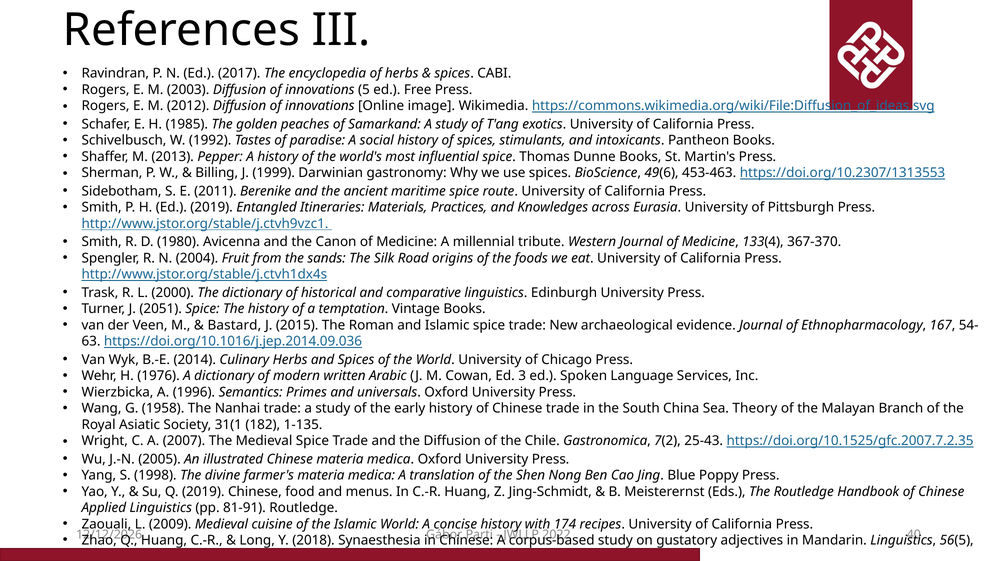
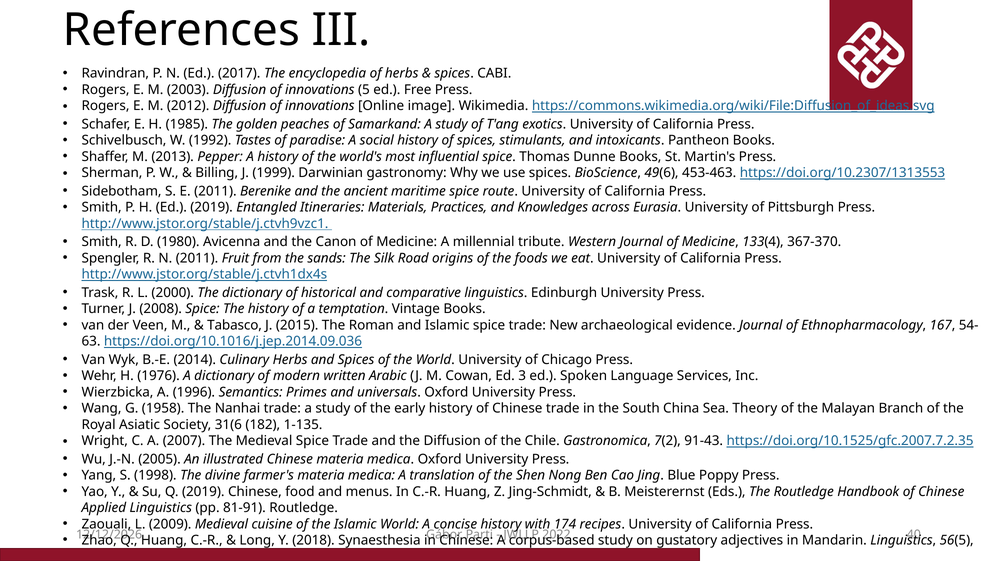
N 2004: 2004 -> 2011
2051: 2051 -> 2008
Bastard: Bastard -> Tabasco
31(1: 31(1 -> 31(6
25-43: 25-43 -> 91-43
